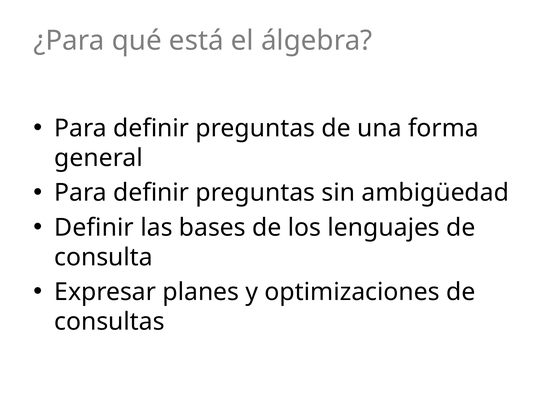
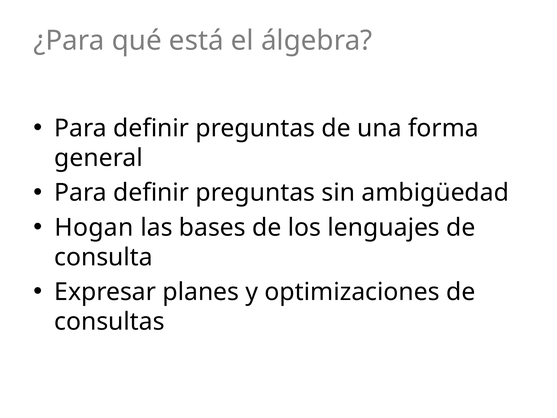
Definir at (94, 227): Definir -> Hogan
